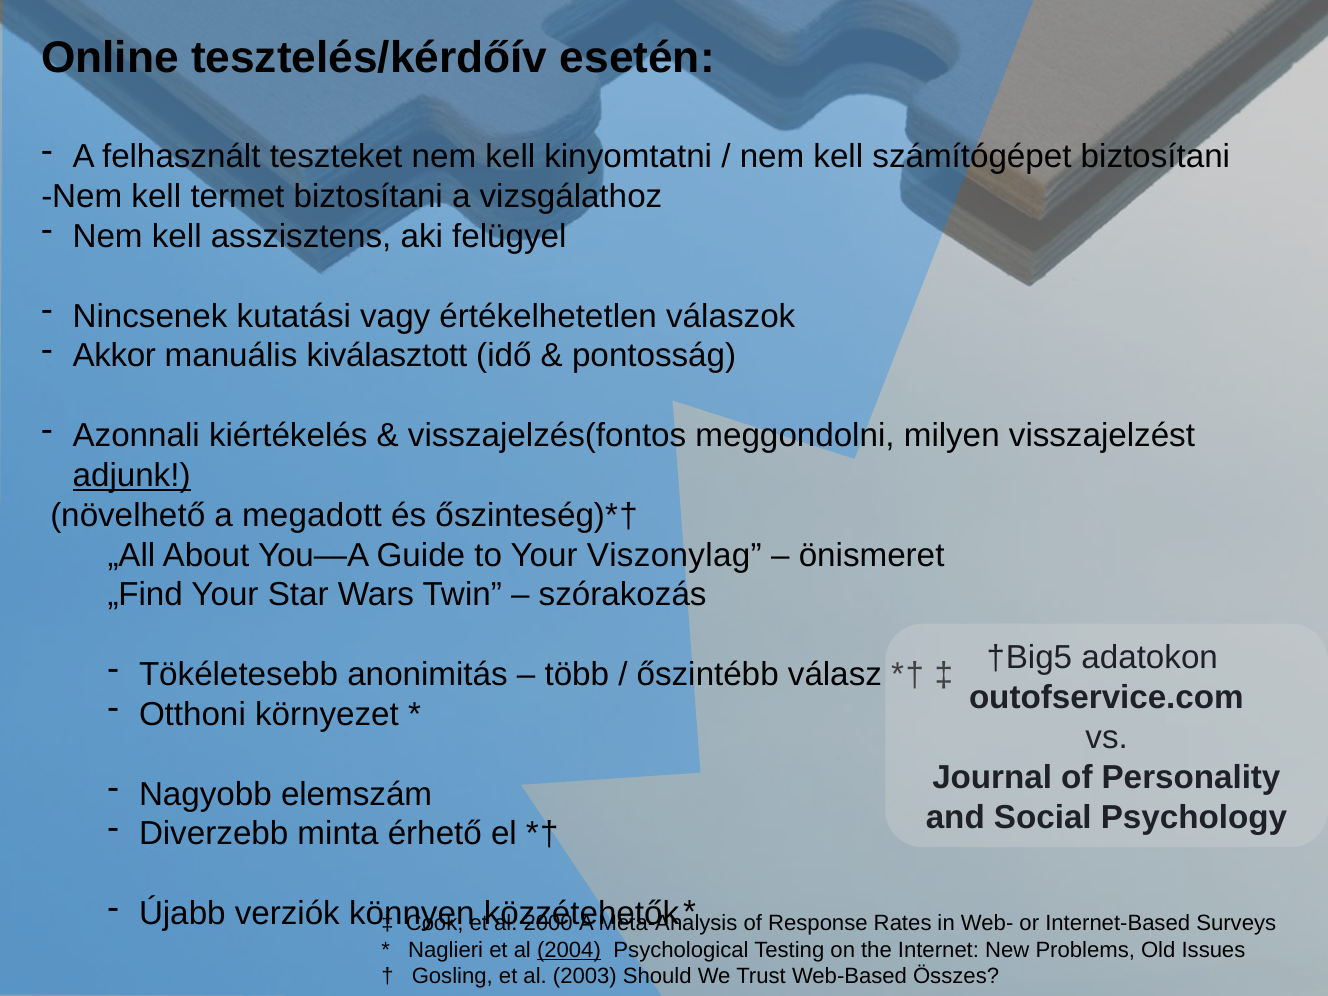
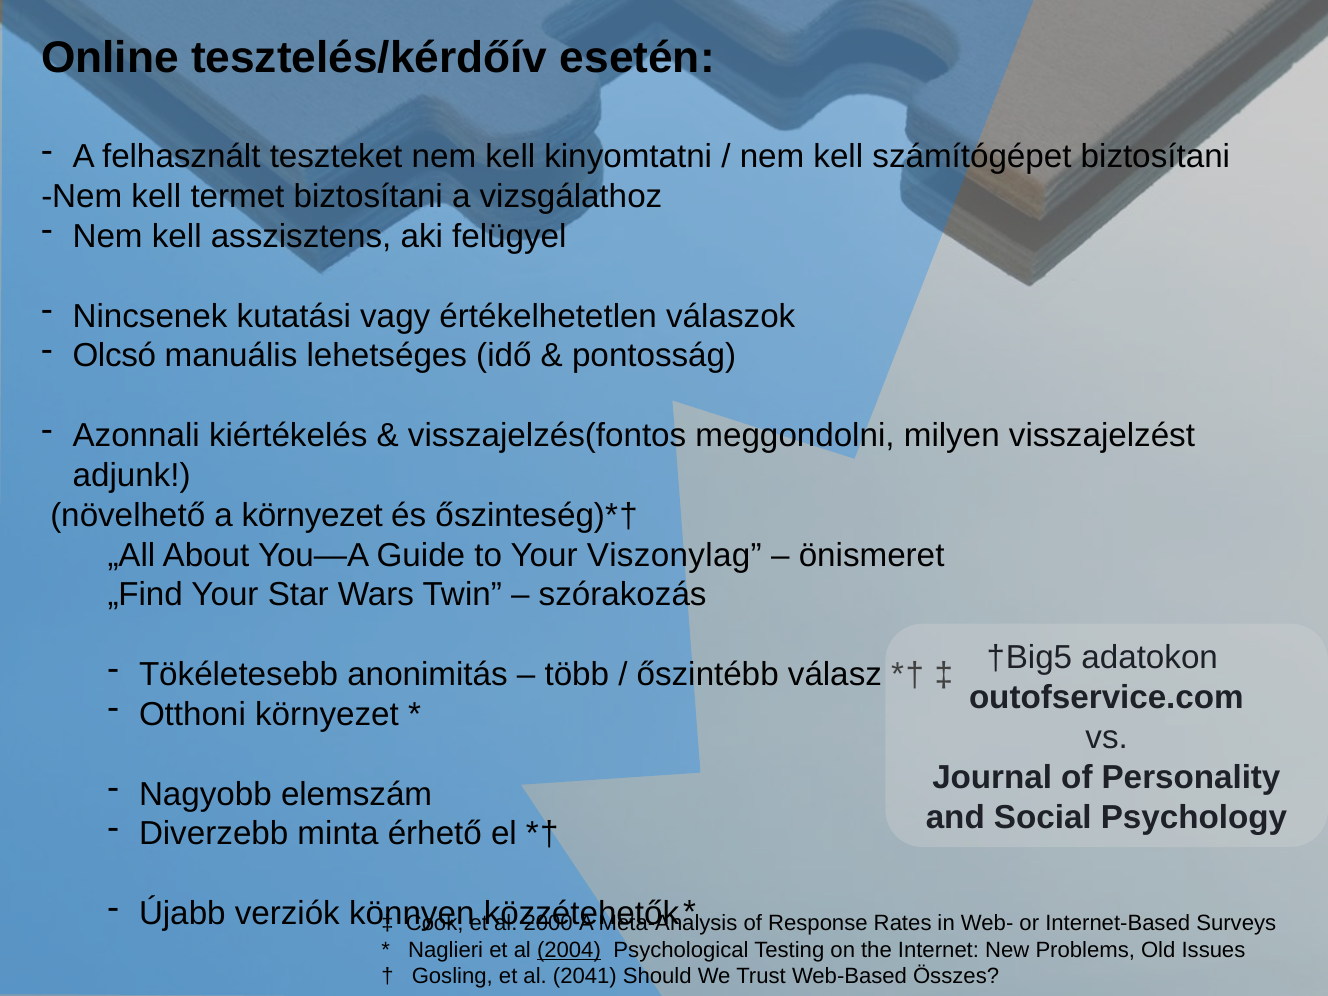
Akkor: Akkor -> Olcsó
kiválasztott: kiválasztott -> lehetséges
adjunk underline: present -> none
a megadott: megadott -> környezet
2003: 2003 -> 2041
